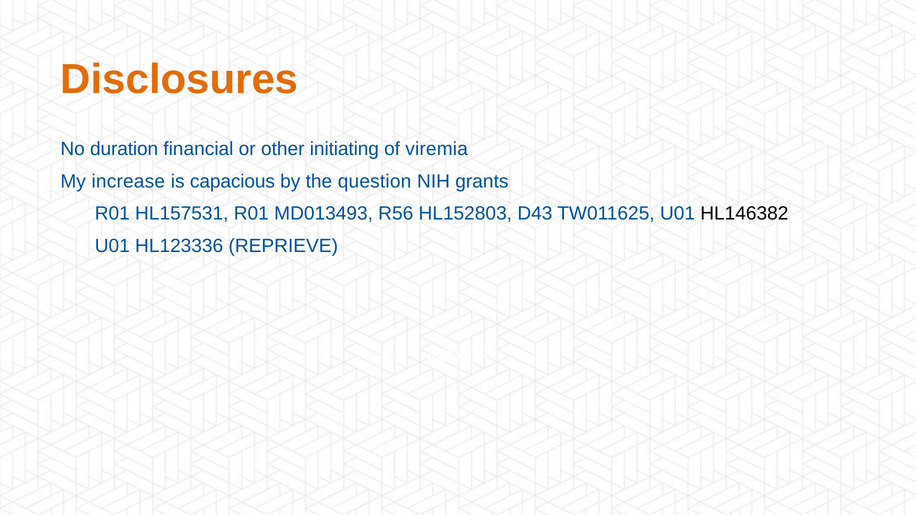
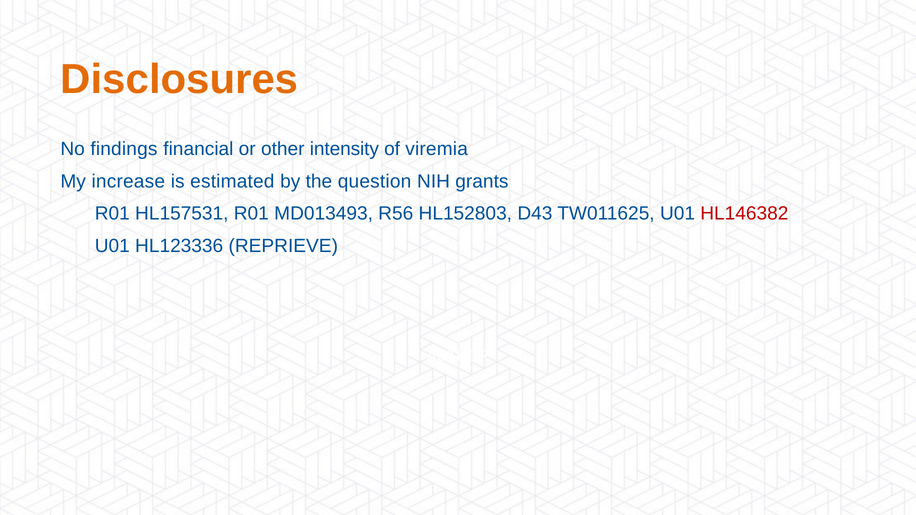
duration: duration -> findings
initiating: initiating -> intensity
capacious: capacious -> estimated
HL146382 colour: black -> red
